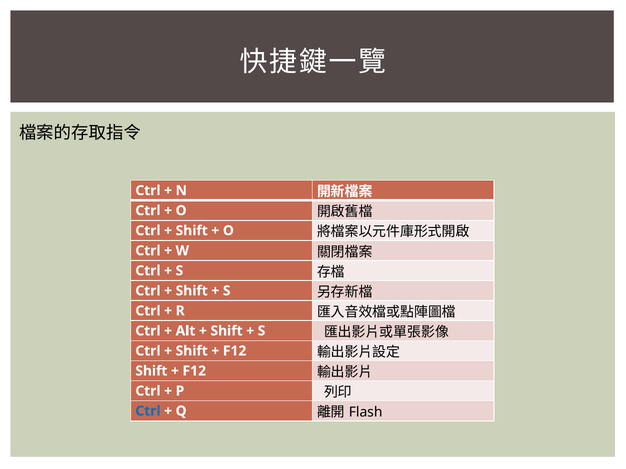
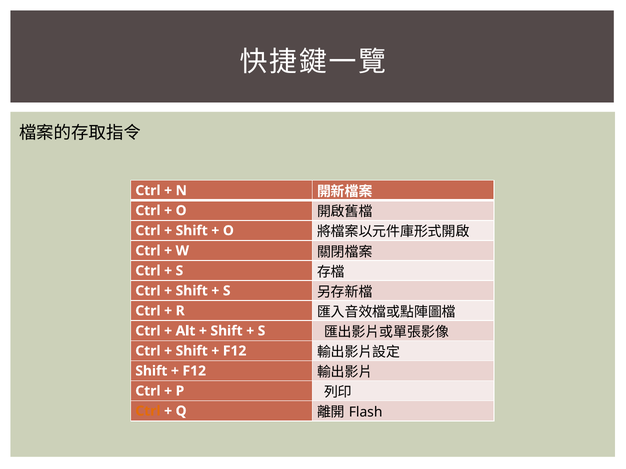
Ctrl at (148, 411) colour: blue -> orange
